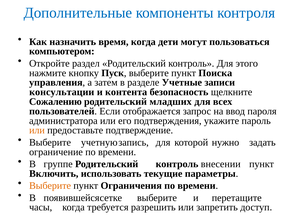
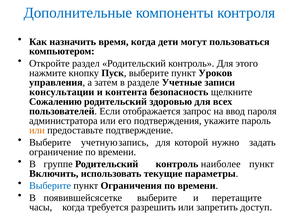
Поиска: Поиска -> Уроков
младших: младших -> здоровью
внесении: внесении -> наиболее
Выберите at (50, 186) colour: orange -> blue
